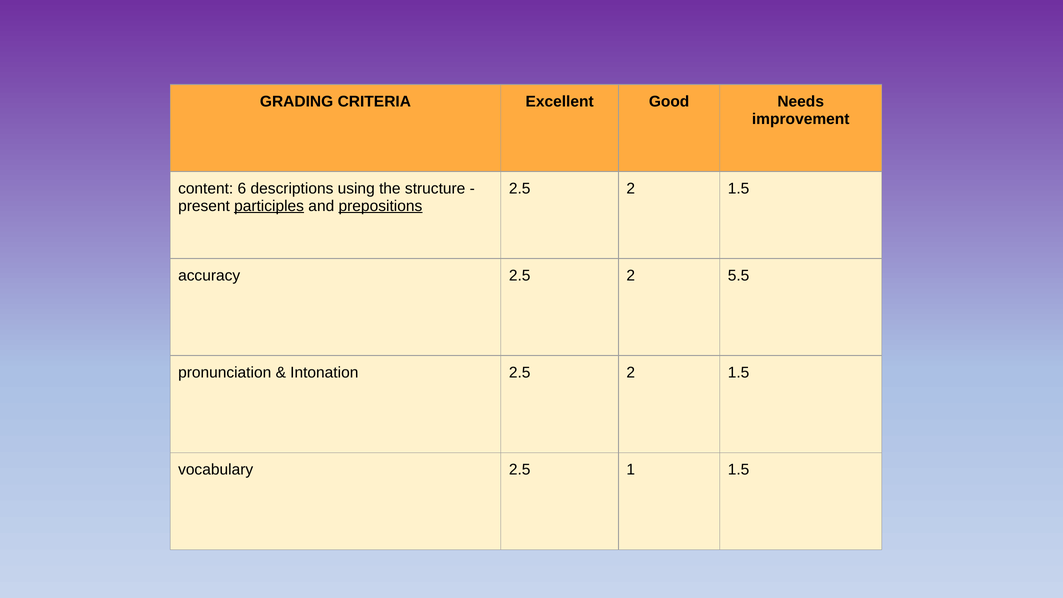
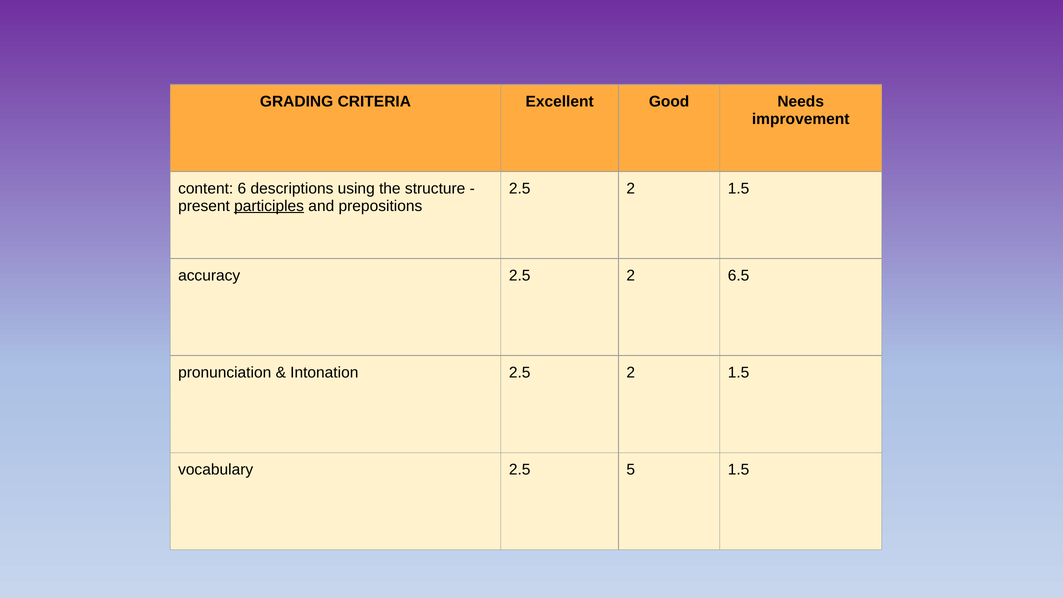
prepositions underline: present -> none
5.5: 5.5 -> 6.5
1: 1 -> 5
